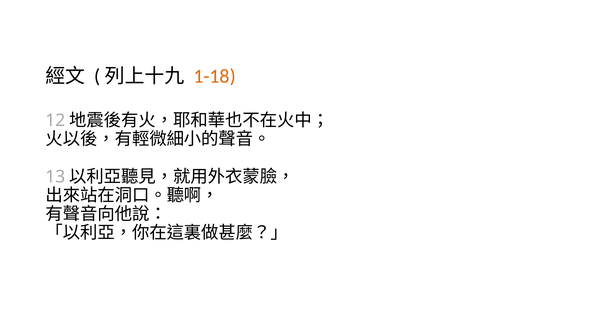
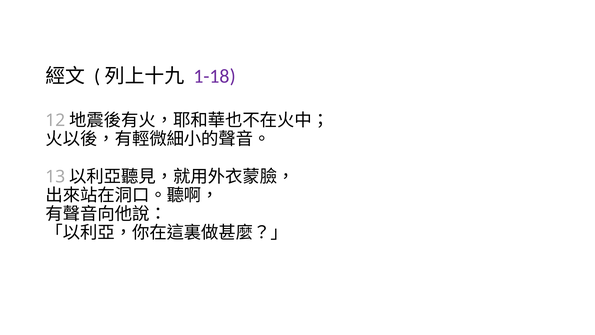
1-18 colour: orange -> purple
